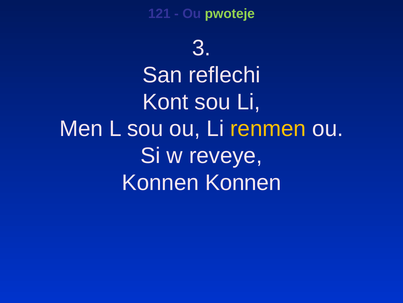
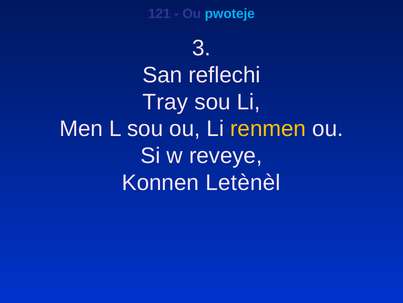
pwoteje colour: light green -> light blue
Kont: Kont -> Tray
Konnen Konnen: Konnen -> Letènèl
